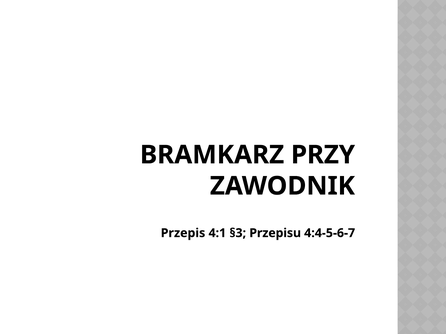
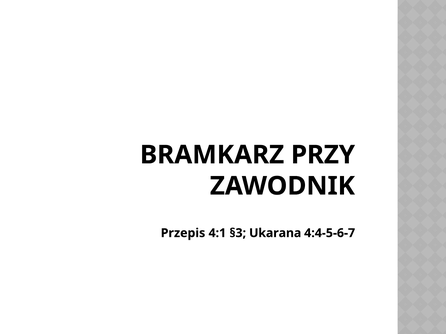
Przepisu: Przepisu -> Ukarana
